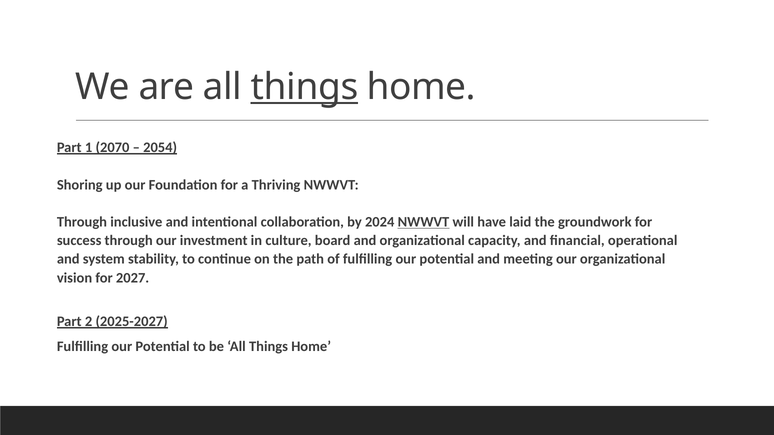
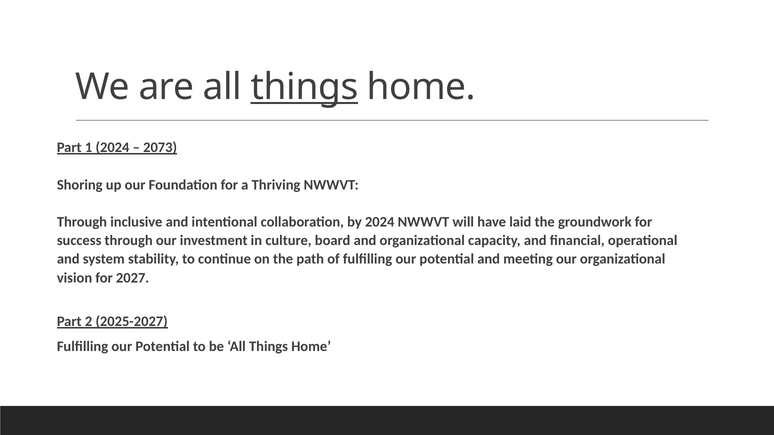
1 2070: 2070 -> 2024
2054: 2054 -> 2073
NWWVT at (423, 222) underline: present -> none
